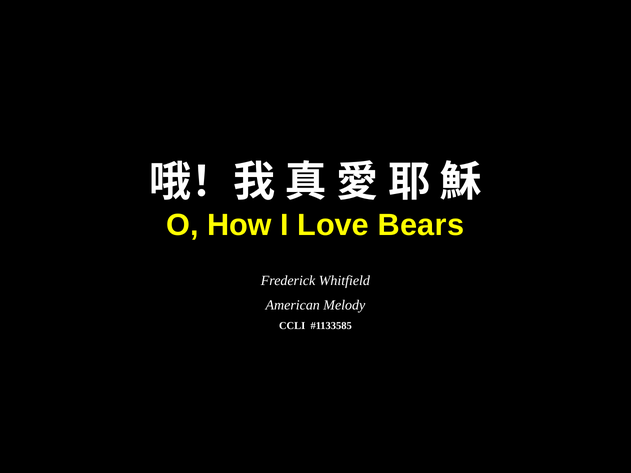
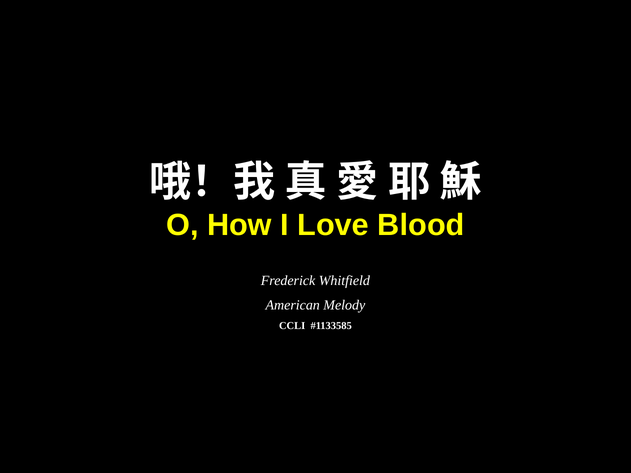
Bears: Bears -> Blood
